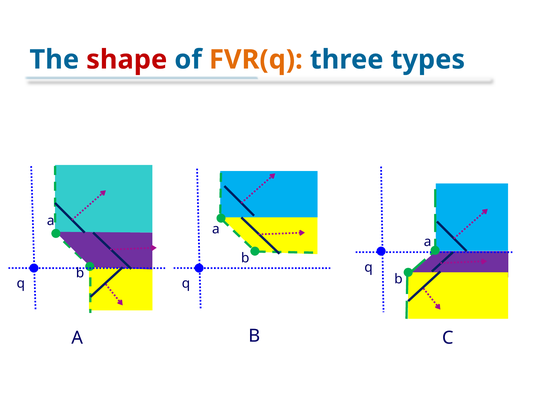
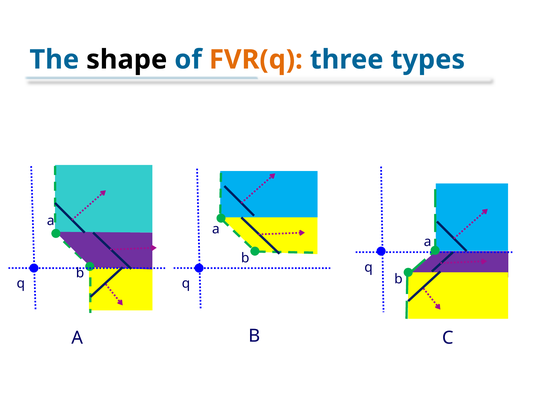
shape colour: red -> black
